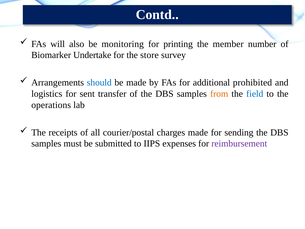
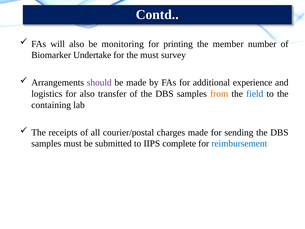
the store: store -> must
should colour: blue -> purple
prohibited: prohibited -> experience
for sent: sent -> also
operations: operations -> containing
expenses: expenses -> complete
reimbursement colour: purple -> blue
